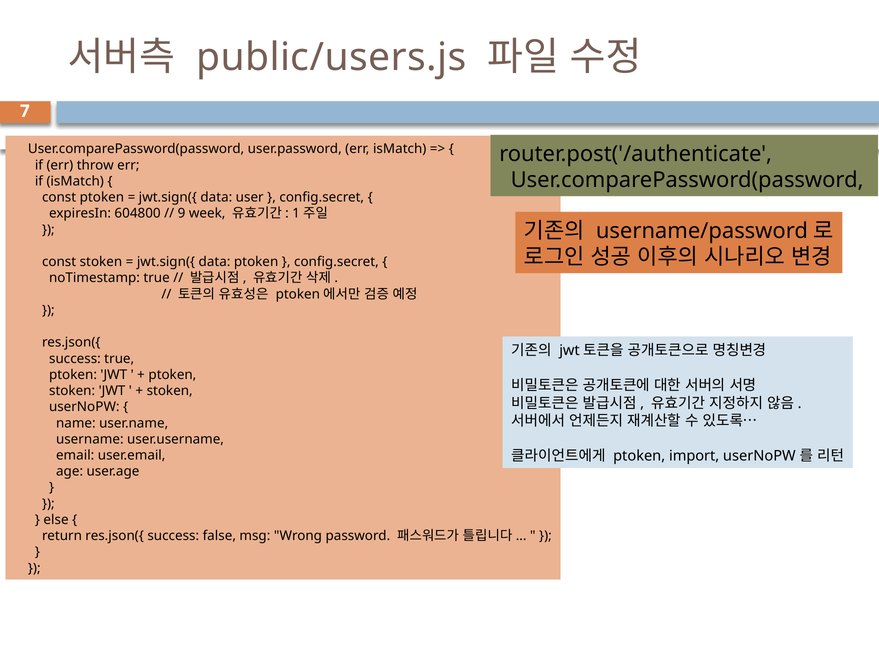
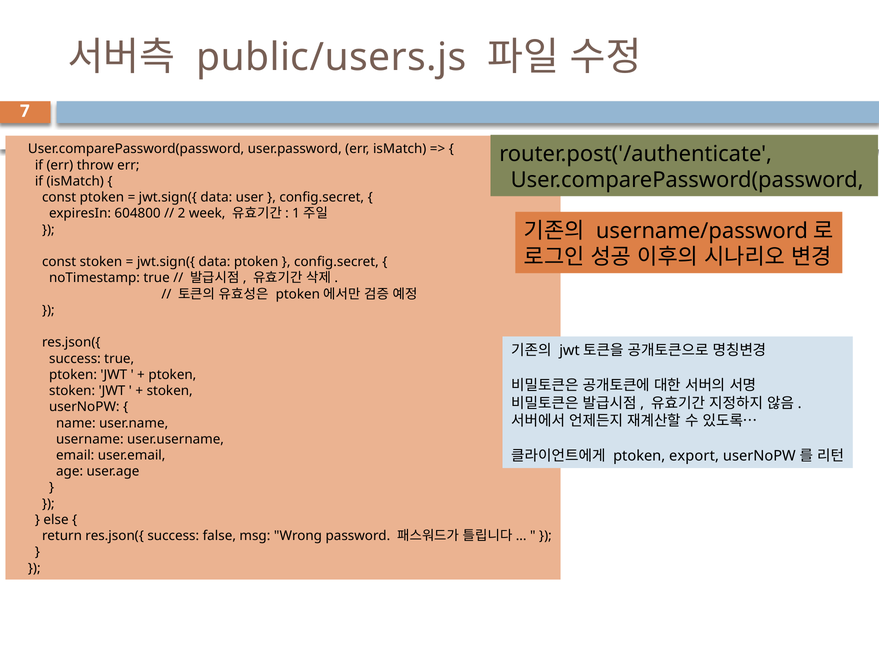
9: 9 -> 2
import: import -> export
